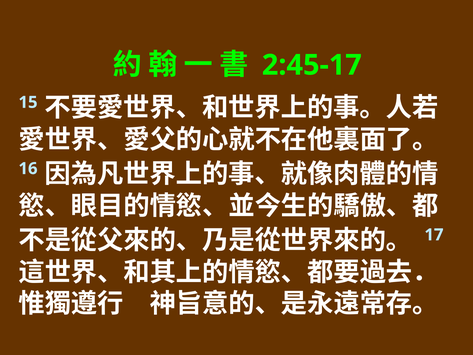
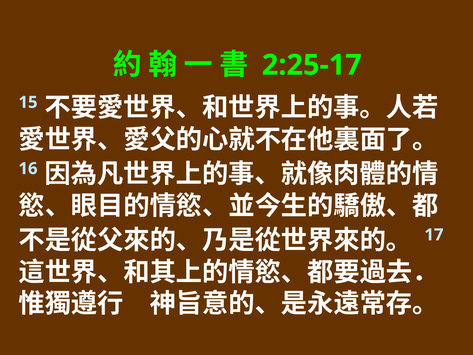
2:45-17: 2:45-17 -> 2:25-17
